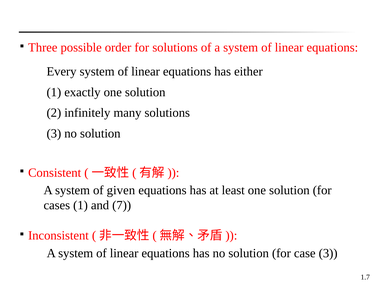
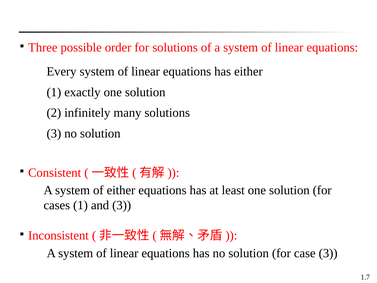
of given: given -> either
and 7: 7 -> 3
